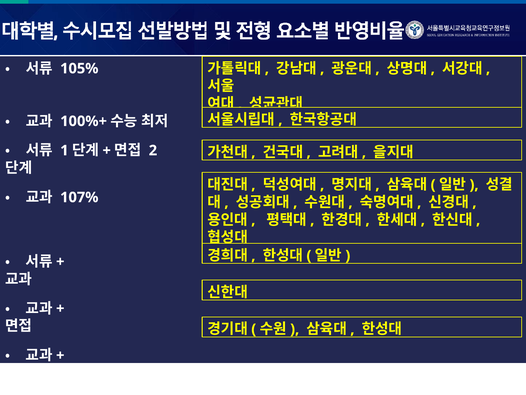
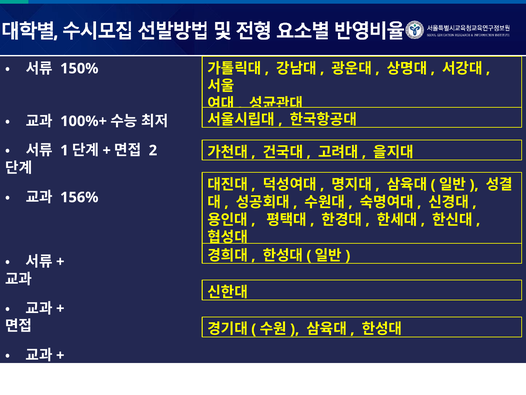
105%: 105% -> 150%
107%: 107% -> 156%
